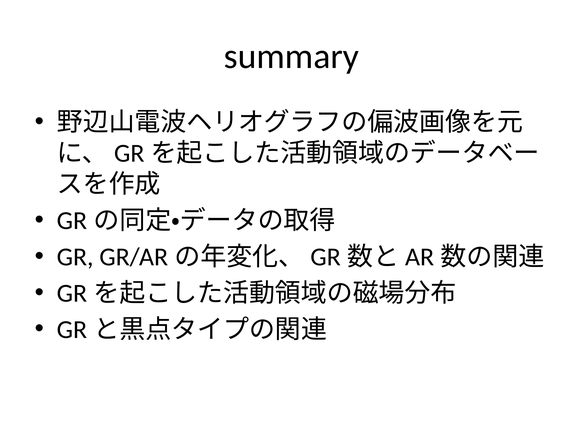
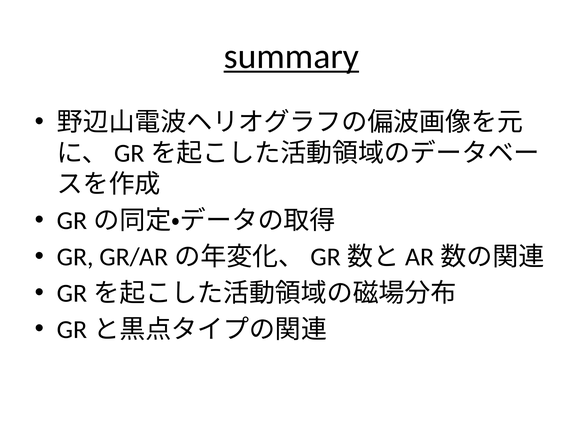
summary underline: none -> present
